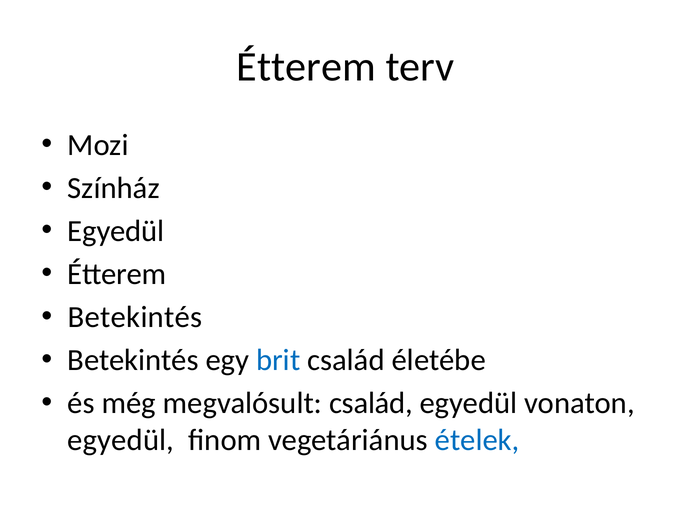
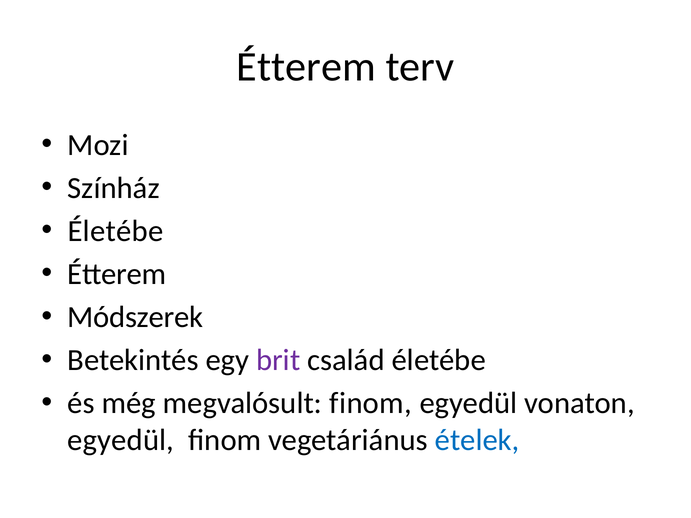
Egyedül at (116, 231): Egyedül -> Életébe
Betekintés at (135, 317): Betekintés -> Módszerek
brit colour: blue -> purple
megvalósult család: család -> finom
